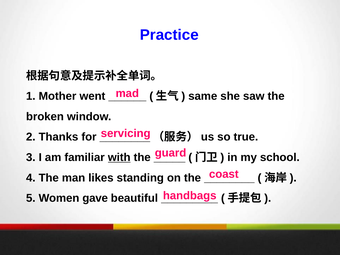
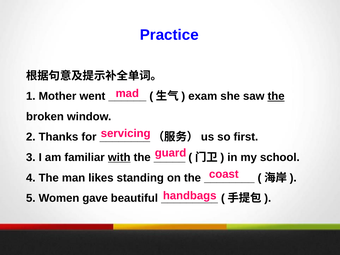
same: same -> exam
the at (276, 96) underline: none -> present
true: true -> first
